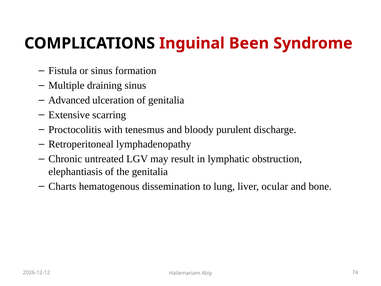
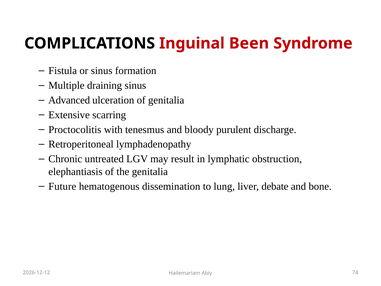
Charts: Charts -> Future
ocular: ocular -> debate
